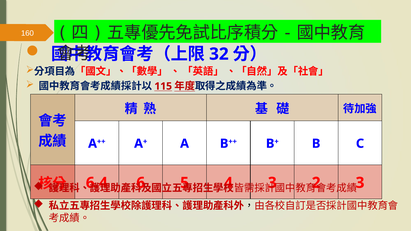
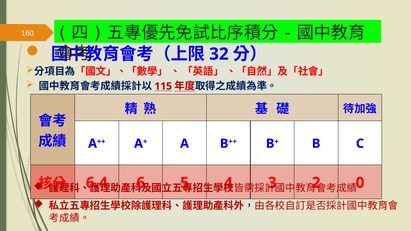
3 at (360, 183): 3 -> 0
